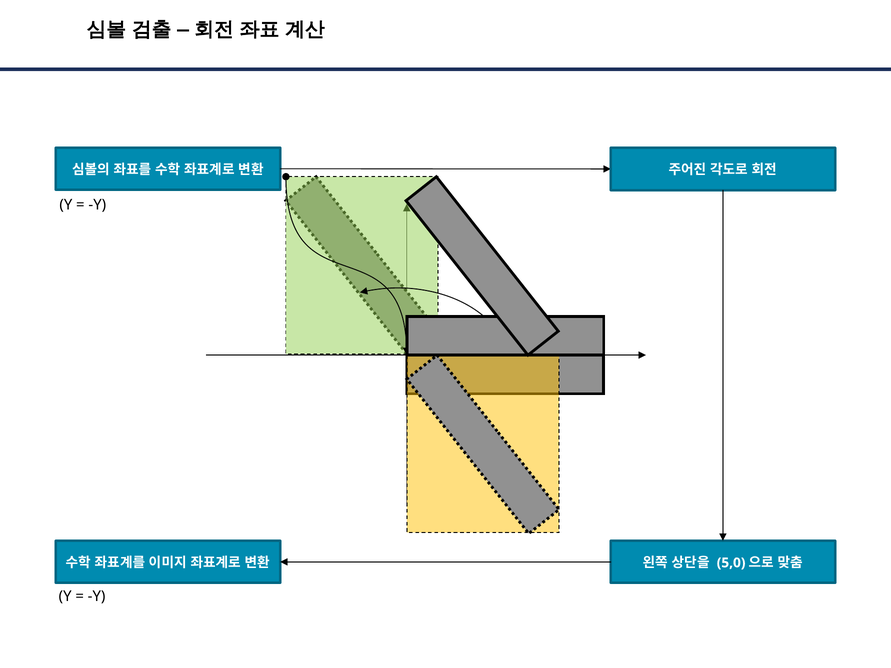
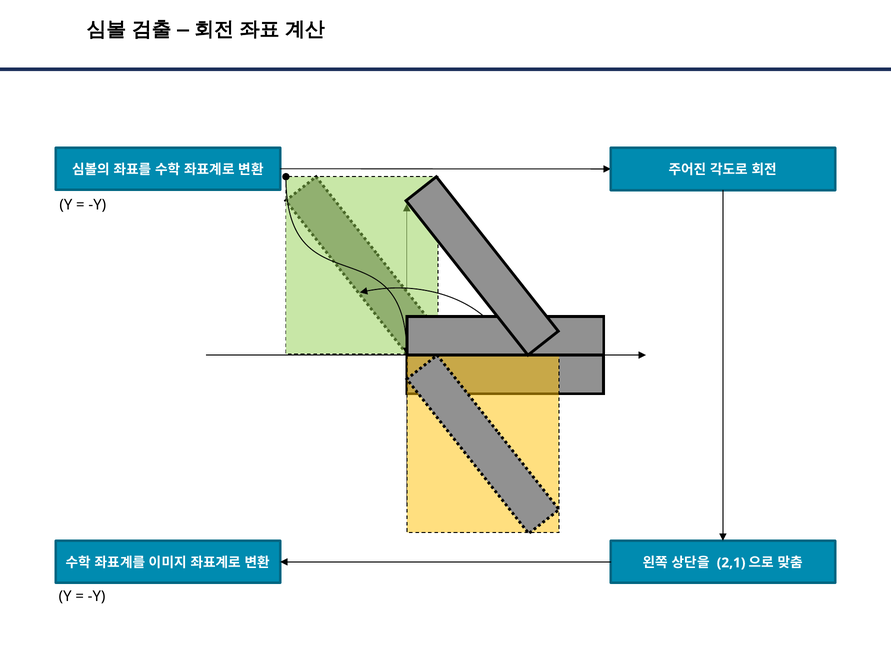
5,0: 5,0 -> 2,1
